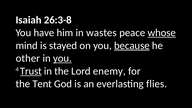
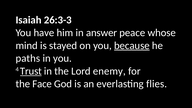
26:3-8: 26:3-8 -> 26:3-3
wastes: wastes -> answer
whose underline: present -> none
other: other -> paths
you at (62, 58) underline: present -> none
Tent: Tent -> Face
